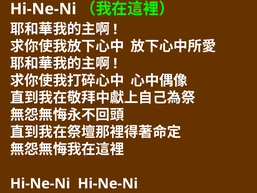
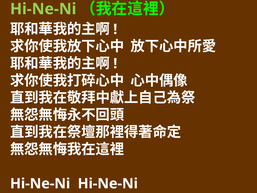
Hi-Ne-Ni at (43, 9) colour: white -> light green
